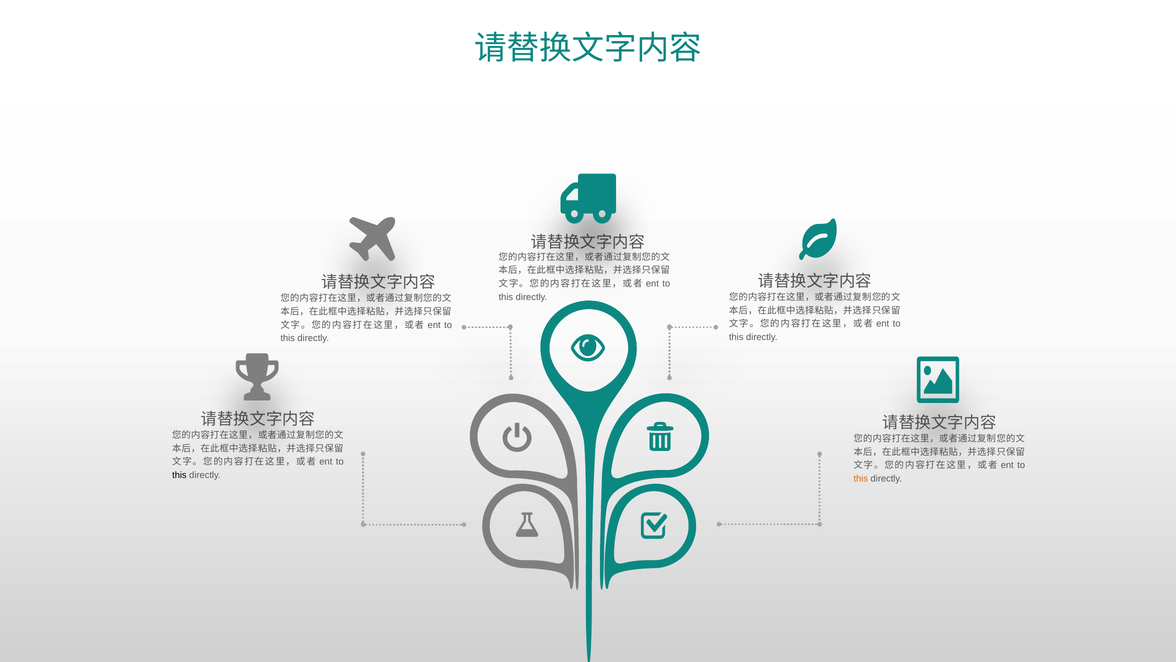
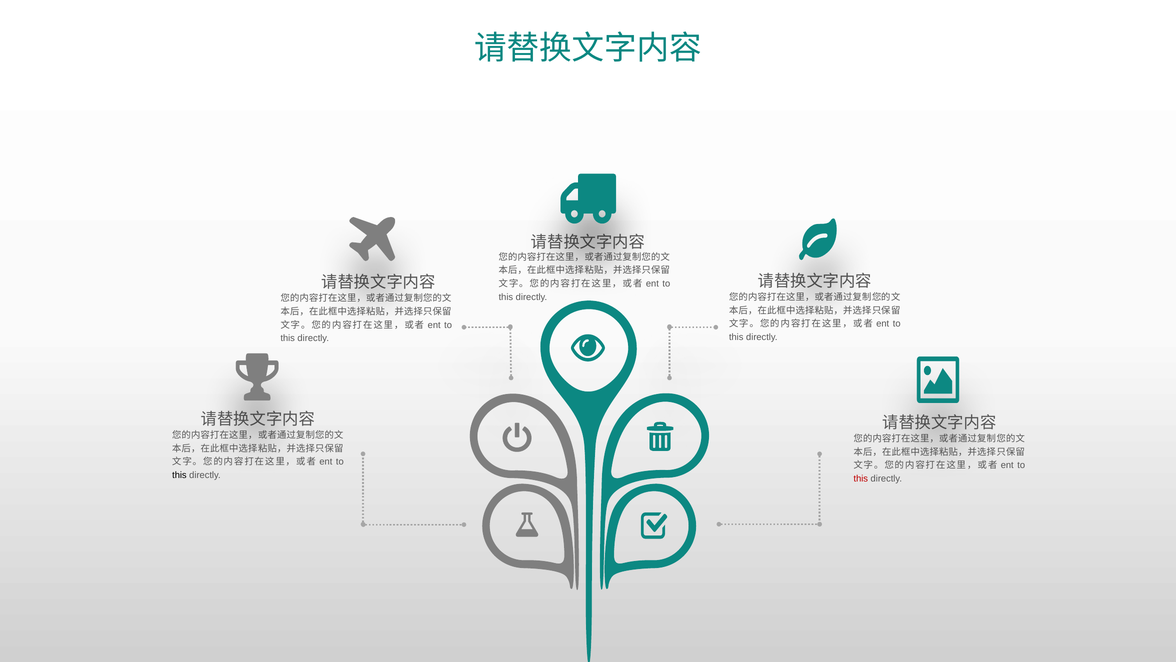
this at (861, 478) colour: orange -> red
